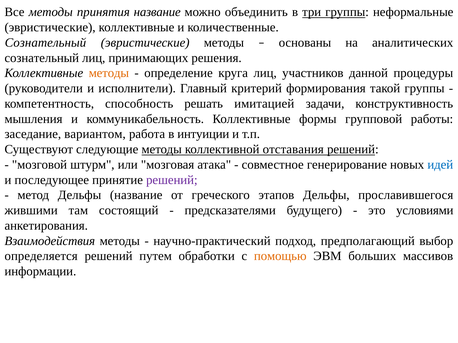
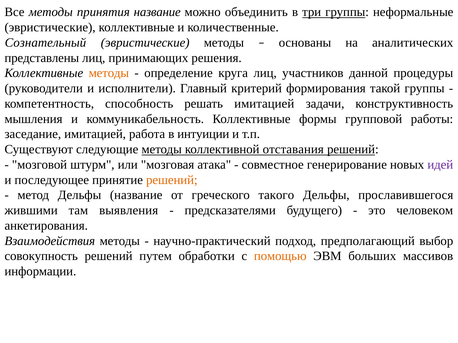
сознательный at (42, 58): сознательный -> представлены
заседание вариантом: вариантом -> имитацией
идей colour: blue -> purple
решений at (172, 180) colour: purple -> orange
этапов: этапов -> такого
состоящий: состоящий -> выявления
условиями: условиями -> человеком
определяется: определяется -> совокупность
